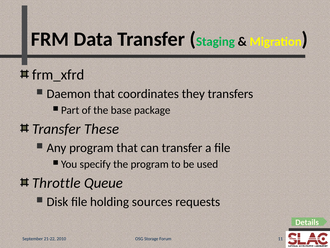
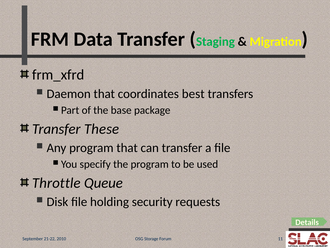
they: they -> best
sources: sources -> security
